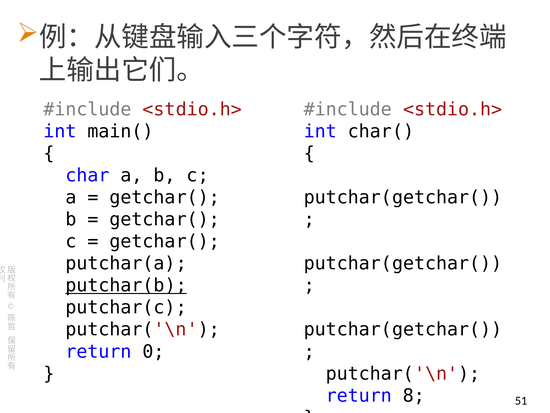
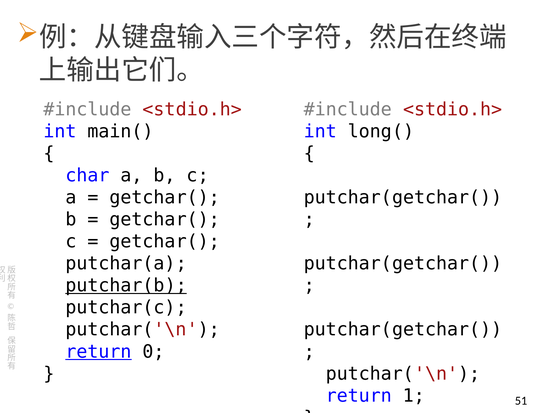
char(: char( -> long(
return at (98, 351) underline: none -> present
8: 8 -> 1
